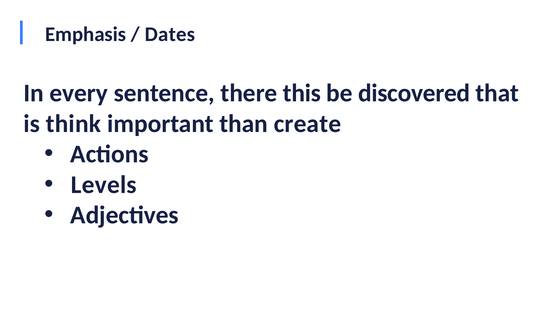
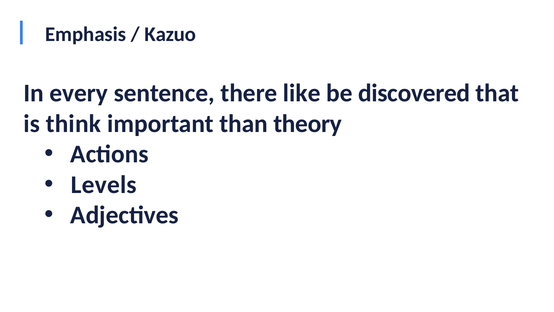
Dates: Dates -> Kazuo
this: this -> like
create: create -> theory
